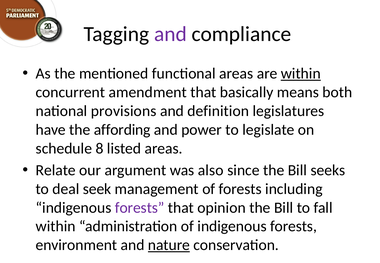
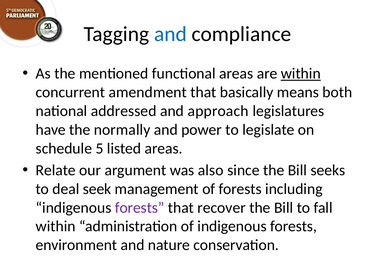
and at (170, 34) colour: purple -> blue
provisions: provisions -> addressed
definition: definition -> approach
affording: affording -> normally
8: 8 -> 5
opinion: opinion -> recover
nature underline: present -> none
